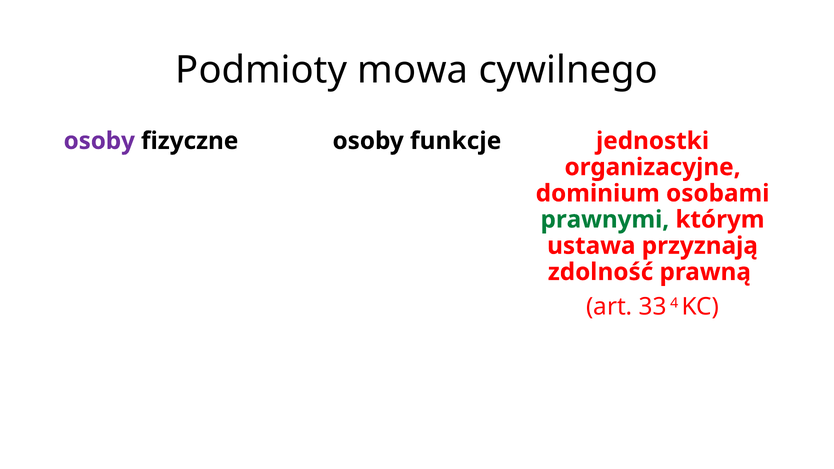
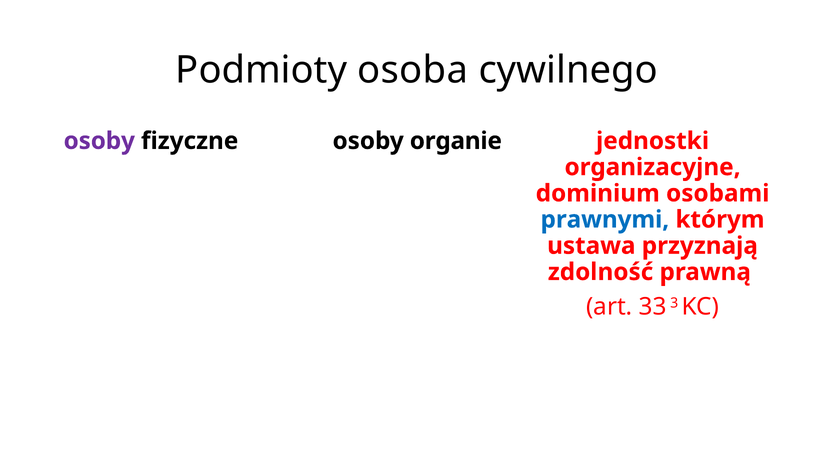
mowa: mowa -> osoba
funkcje: funkcje -> organie
prawnymi colour: green -> blue
4: 4 -> 3
